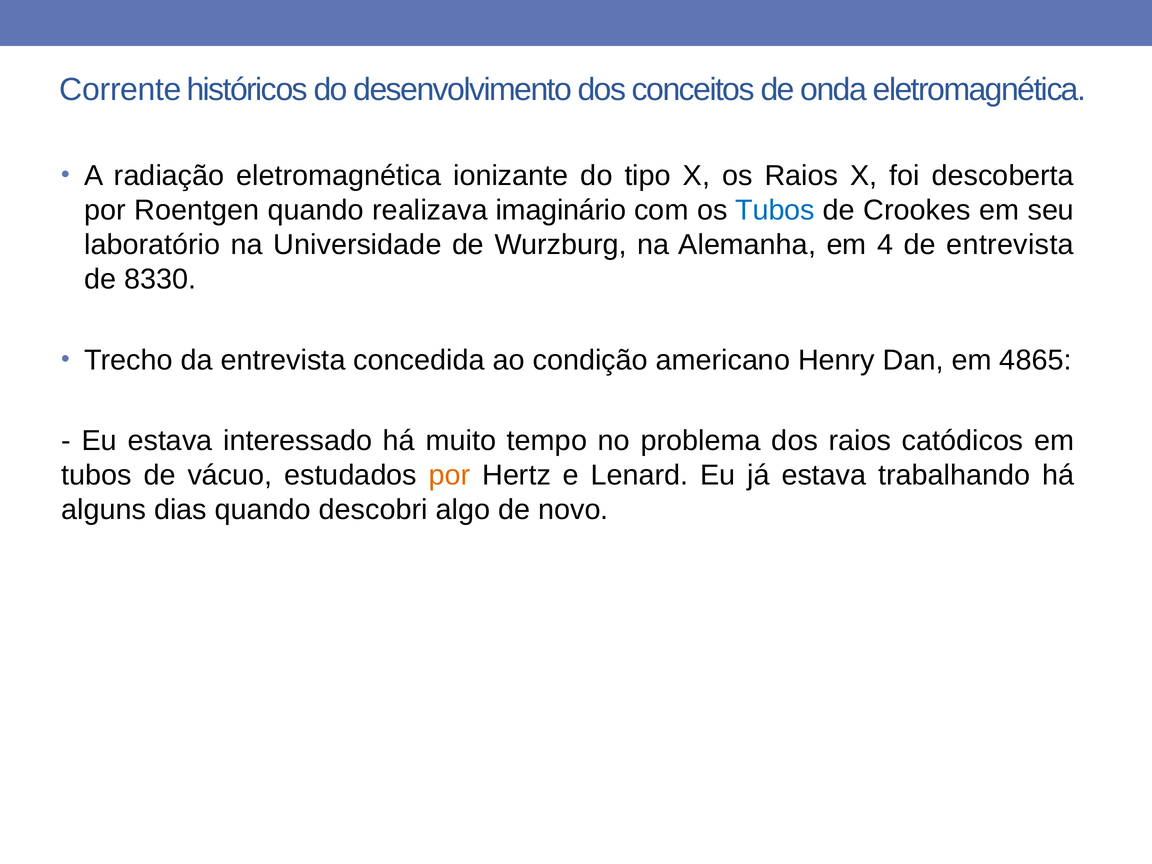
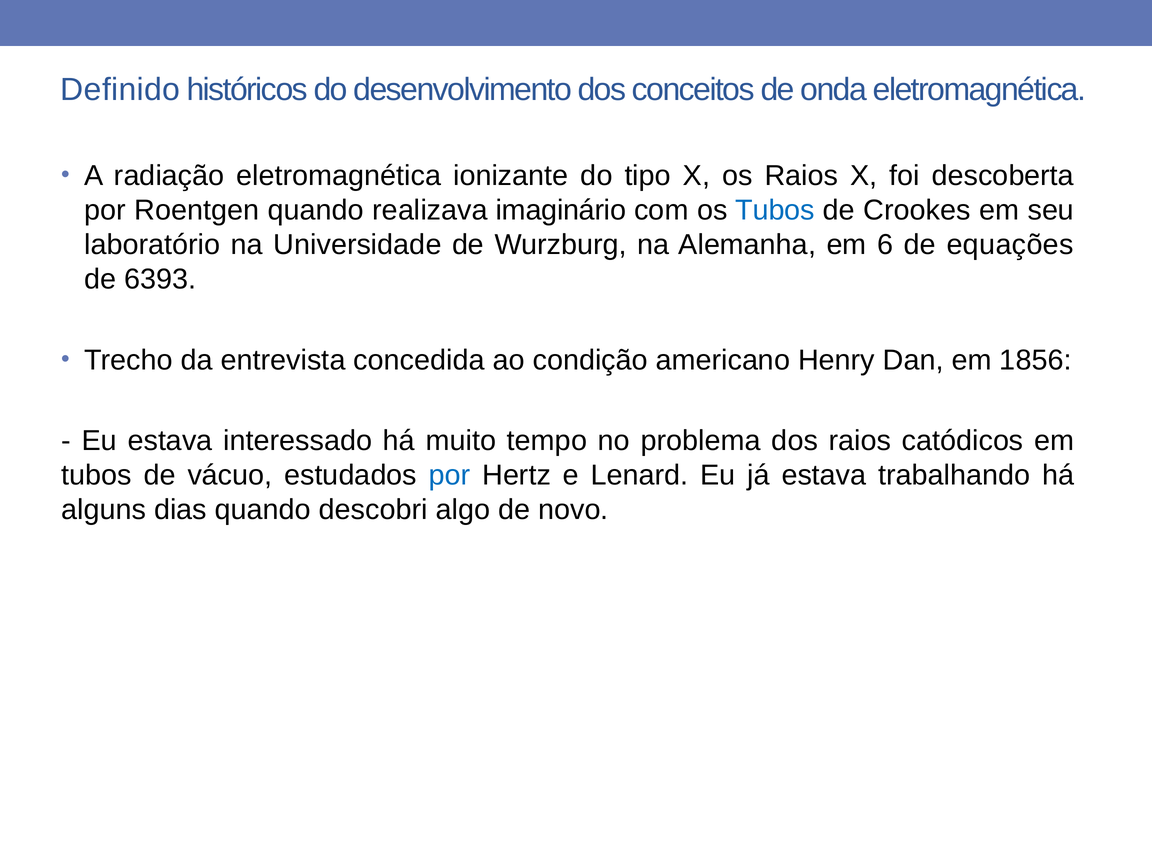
Corrente: Corrente -> Definido
4: 4 -> 6
de entrevista: entrevista -> equações
8330: 8330 -> 6393
4865: 4865 -> 1856
por at (450, 475) colour: orange -> blue
